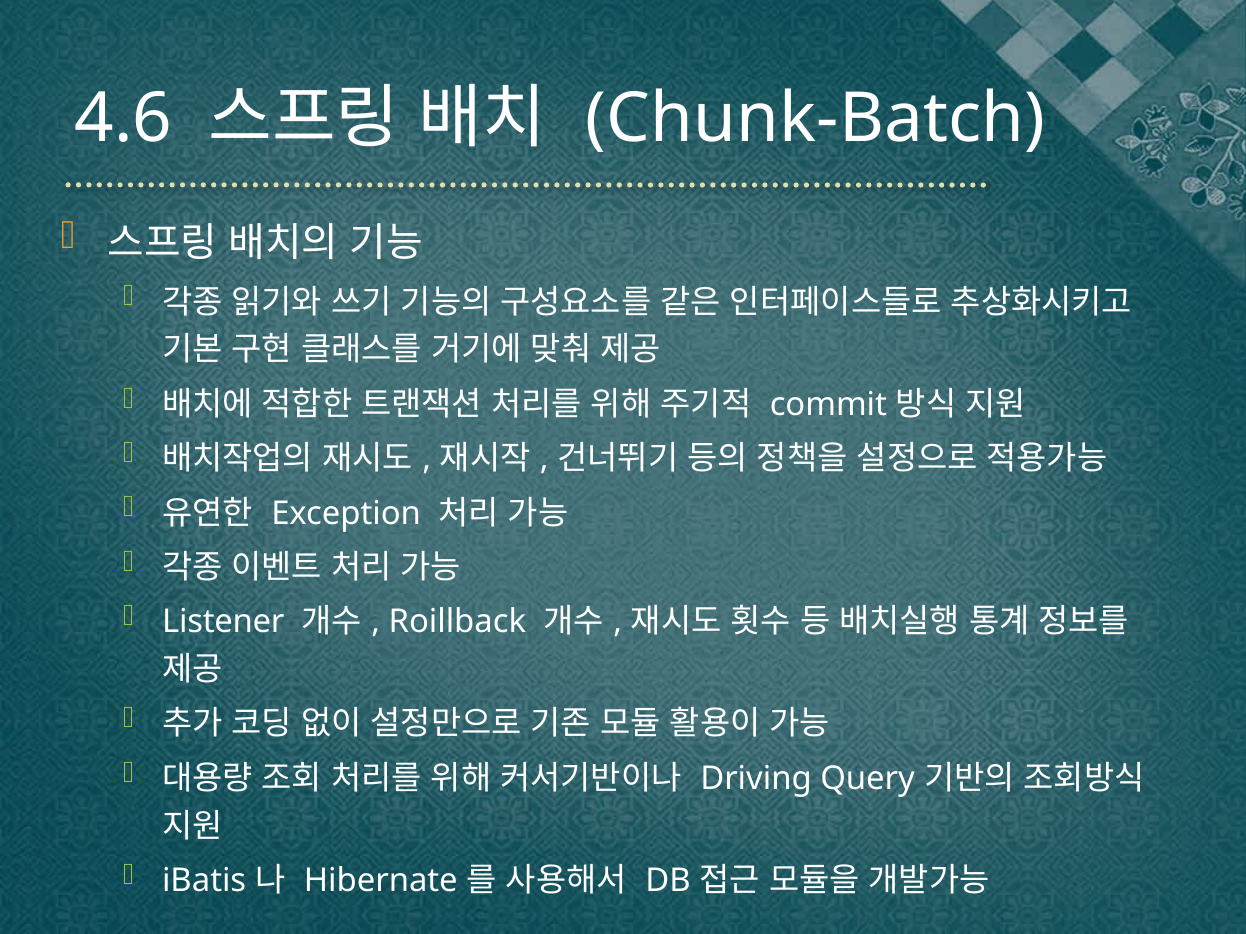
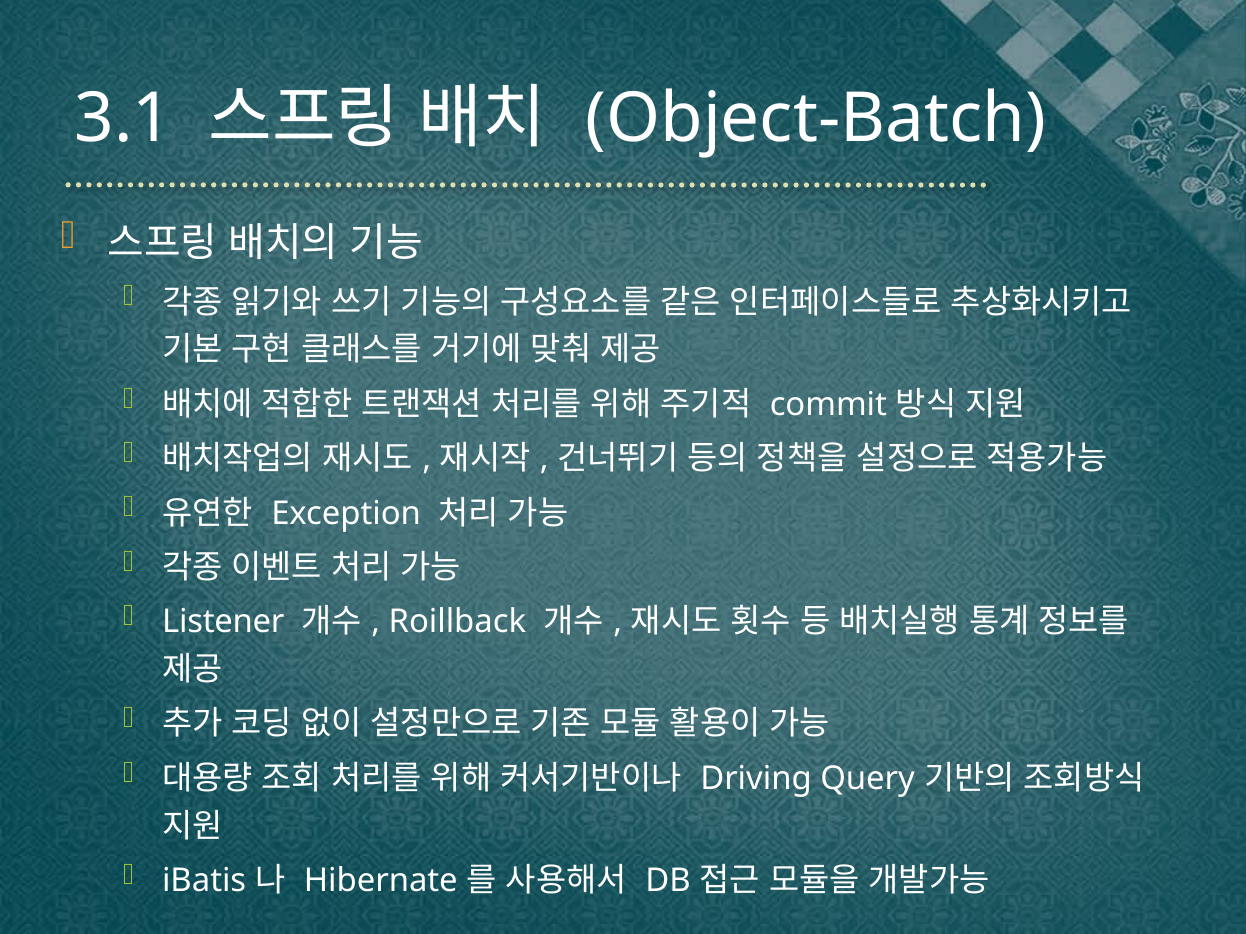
4.6: 4.6 -> 3.1
Chunk-Batch: Chunk-Batch -> Object-Batch
